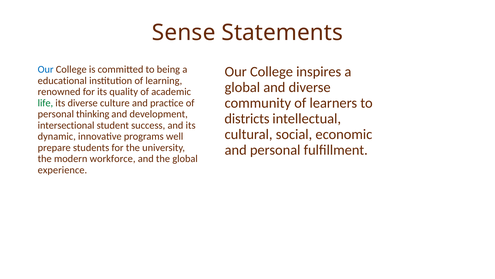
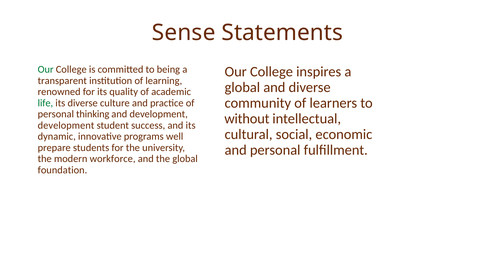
Our at (46, 69) colour: blue -> green
educational: educational -> transparent
districts: districts -> without
intersectional at (66, 125): intersectional -> development
experience: experience -> foundation
